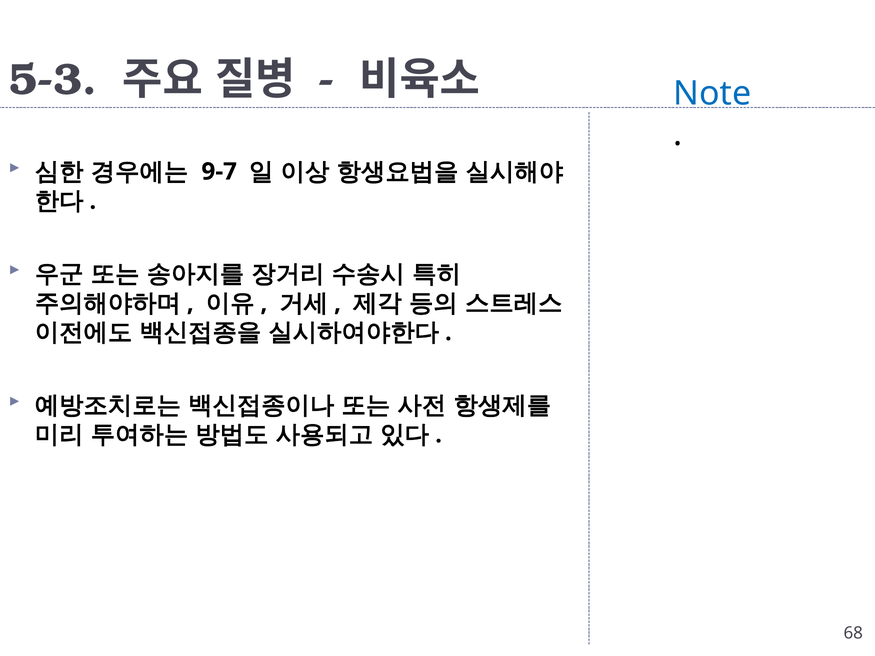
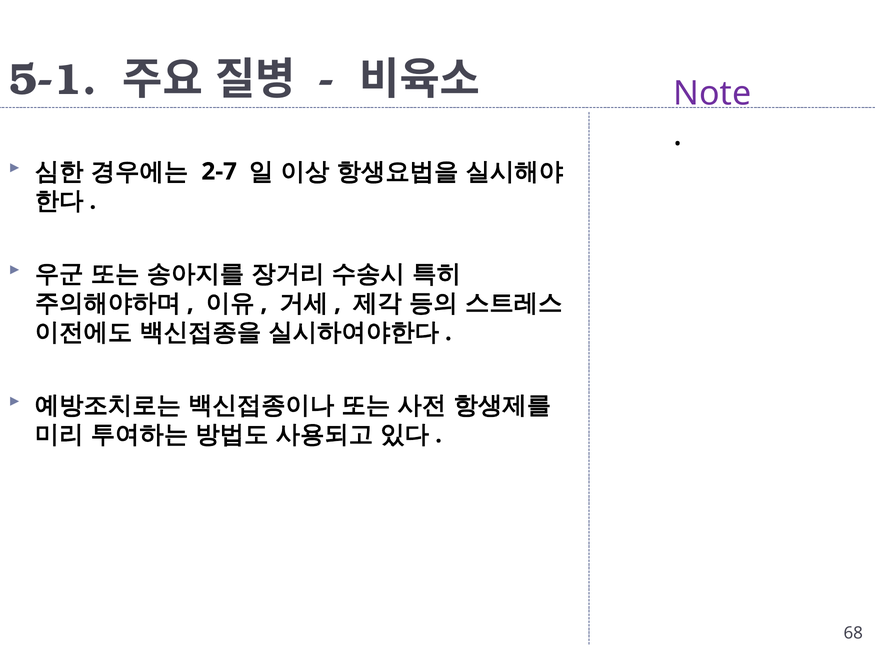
5-3: 5-3 -> 5-1
Note colour: blue -> purple
9-7: 9-7 -> 2-7
